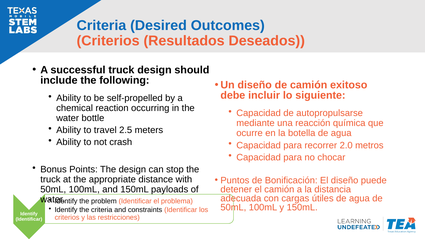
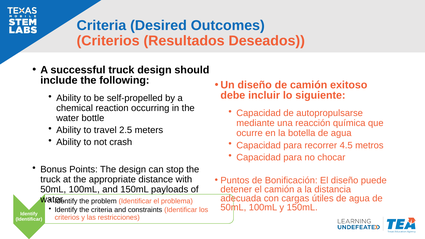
2.0: 2.0 -> 4.5
